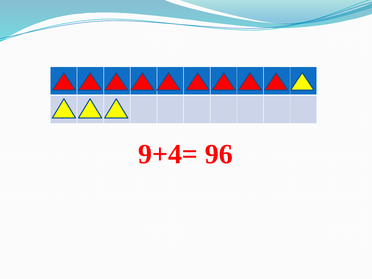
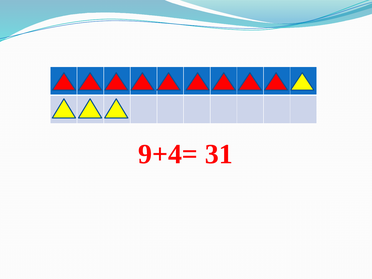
96: 96 -> 31
